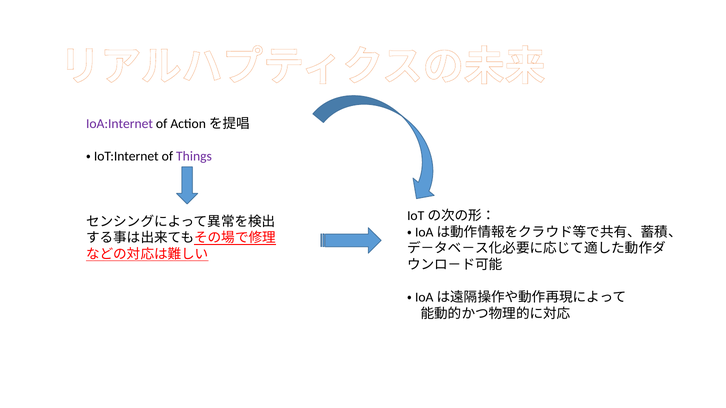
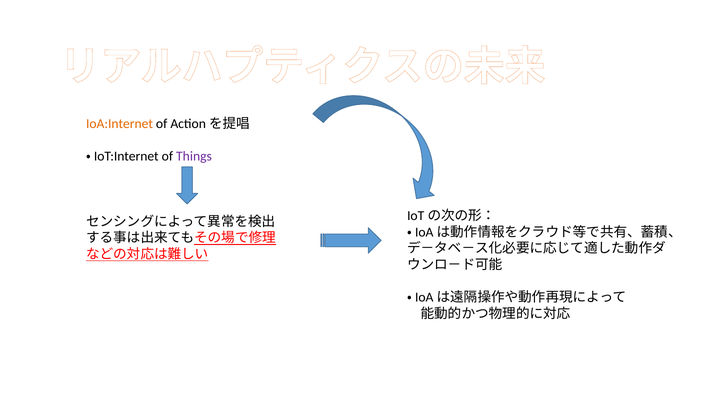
IoA:Internet colour: purple -> orange
